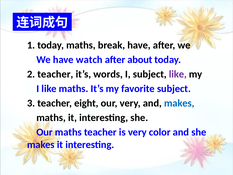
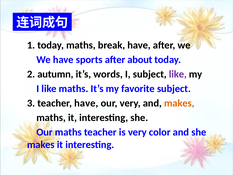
watch: watch -> sports
2 teacher: teacher -> autumn
teacher eight: eight -> have
makes at (179, 103) colour: blue -> orange
